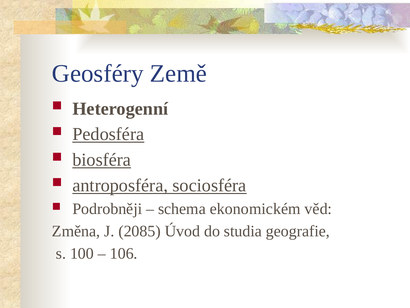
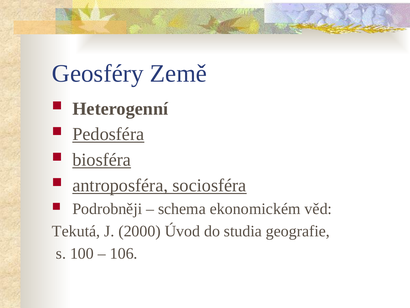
Změna: Změna -> Tekutá
2085: 2085 -> 2000
